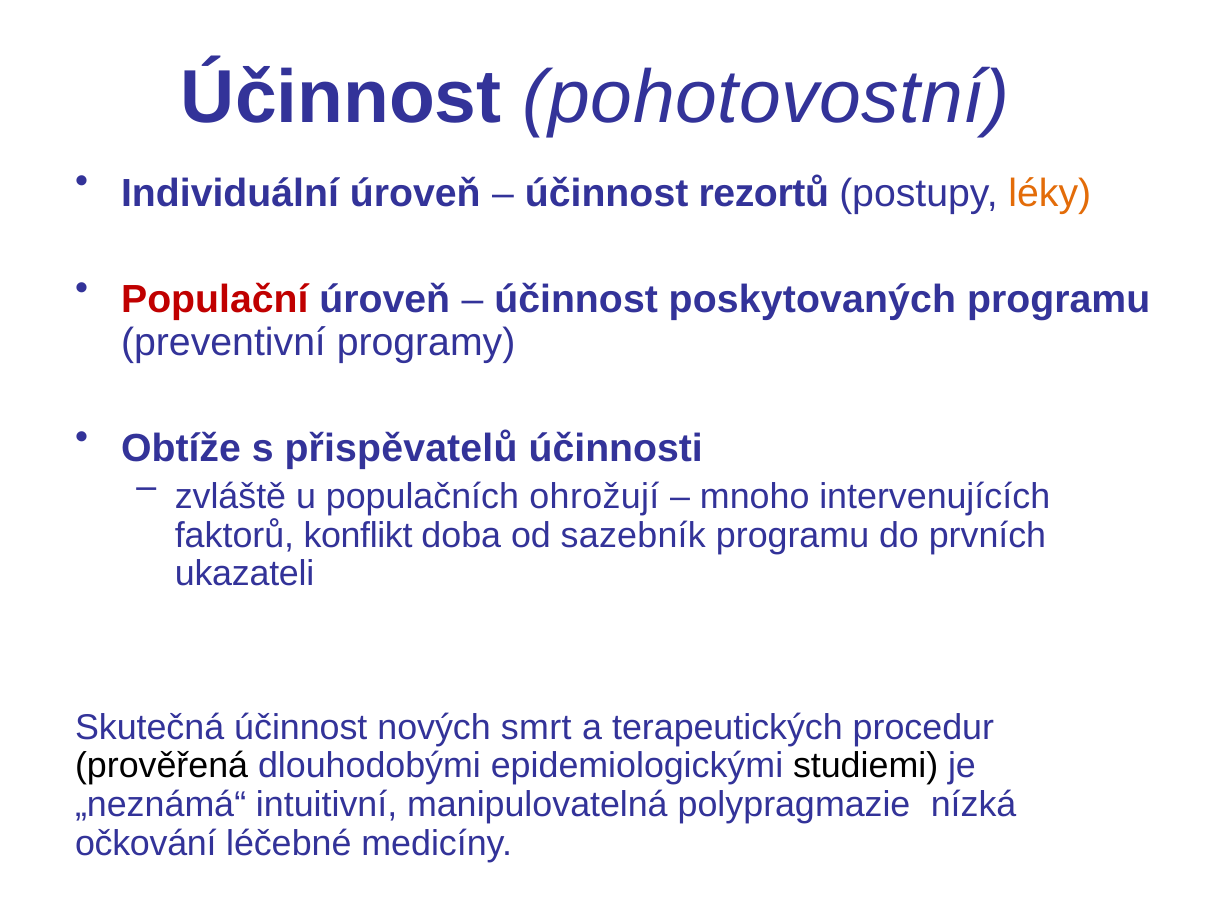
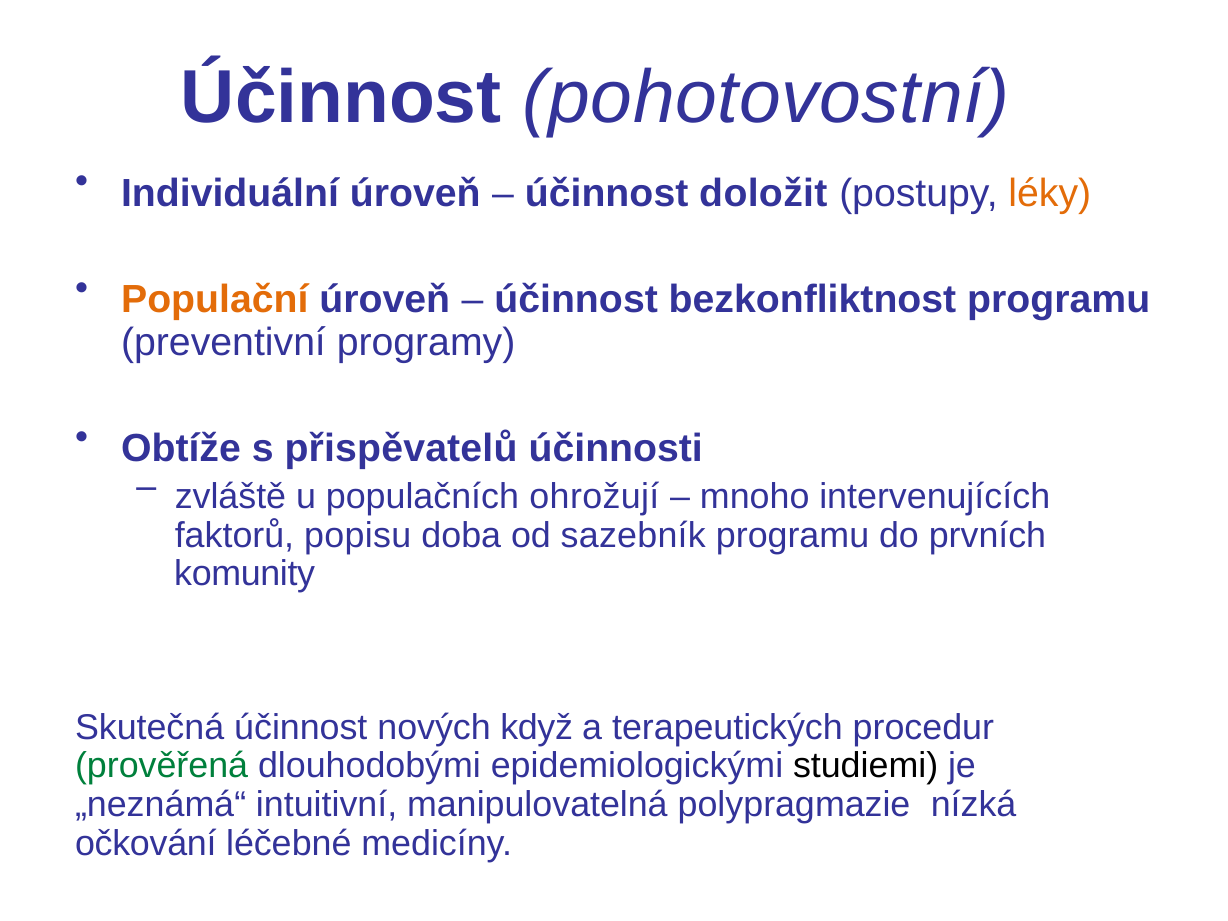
rezortů: rezortů -> doložit
Populační colour: red -> orange
poskytovaných: poskytovaných -> bezkonfliktnost
konflikt: konflikt -> popisu
ukazateli: ukazateli -> komunity
smrt: smrt -> když
prověřená colour: black -> green
